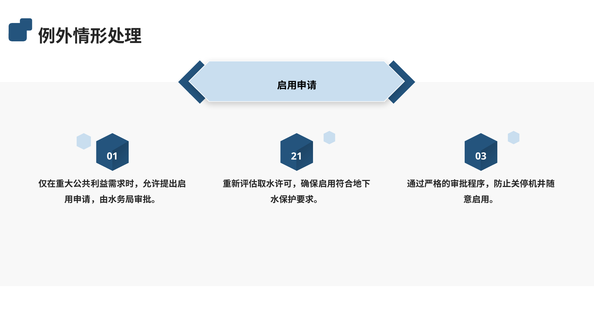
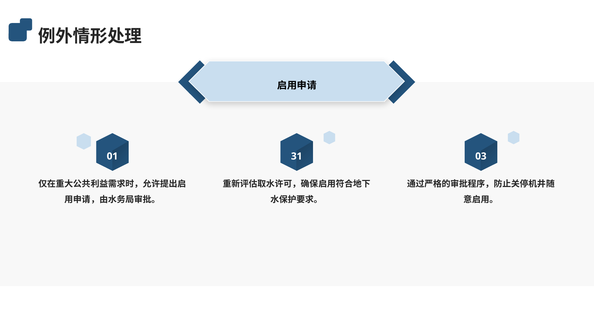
21: 21 -> 31
